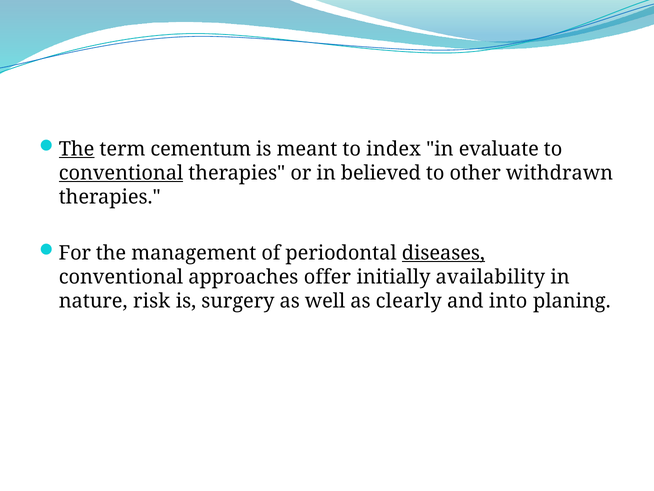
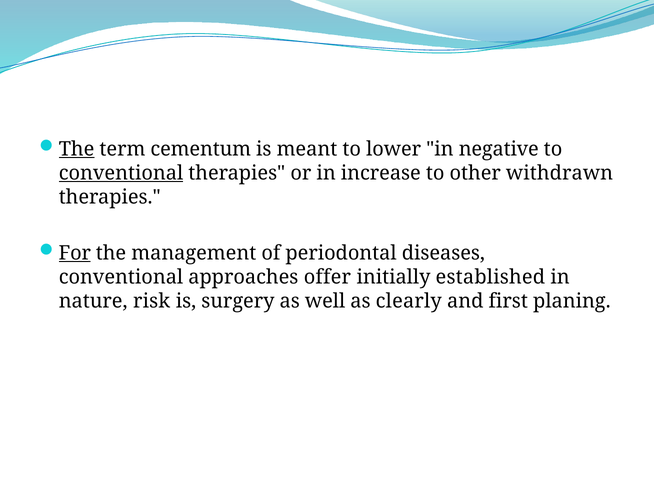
index: index -> lower
evaluate: evaluate -> negative
believed: believed -> increase
For underline: none -> present
diseases underline: present -> none
availability: availability -> established
into: into -> first
